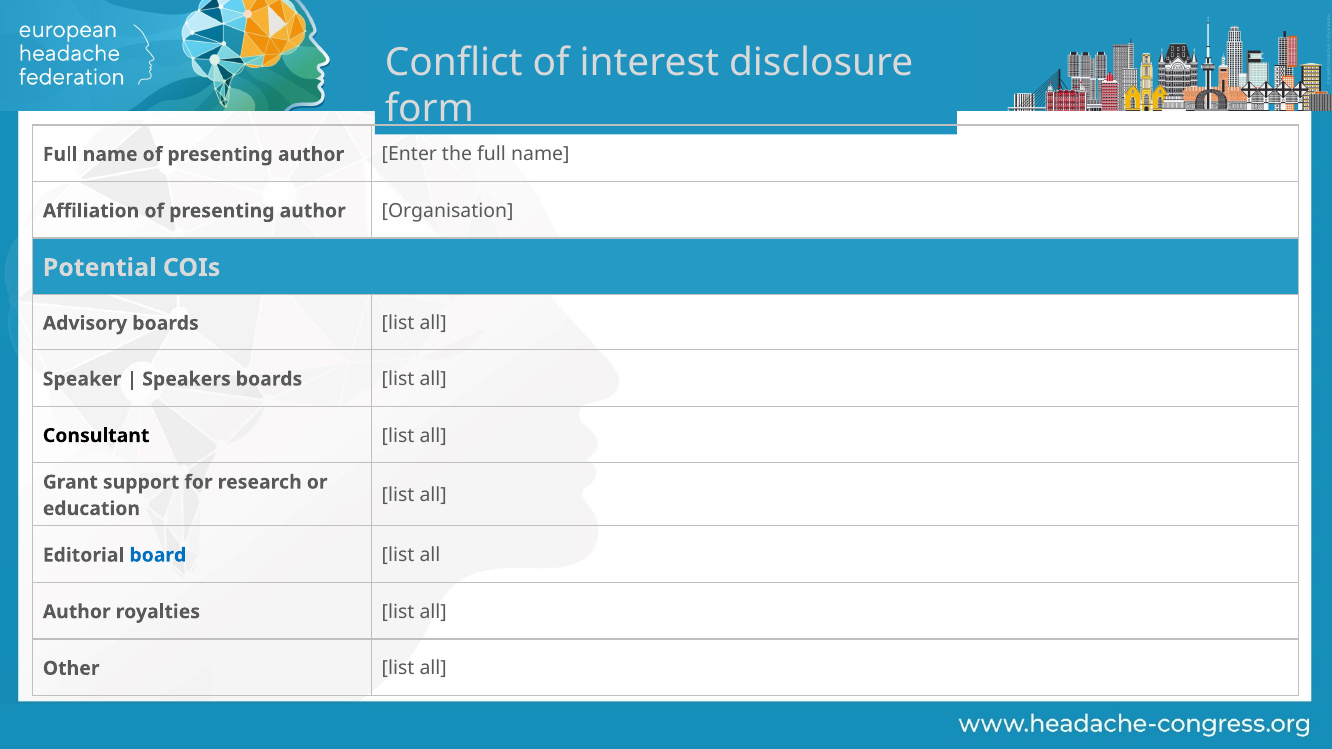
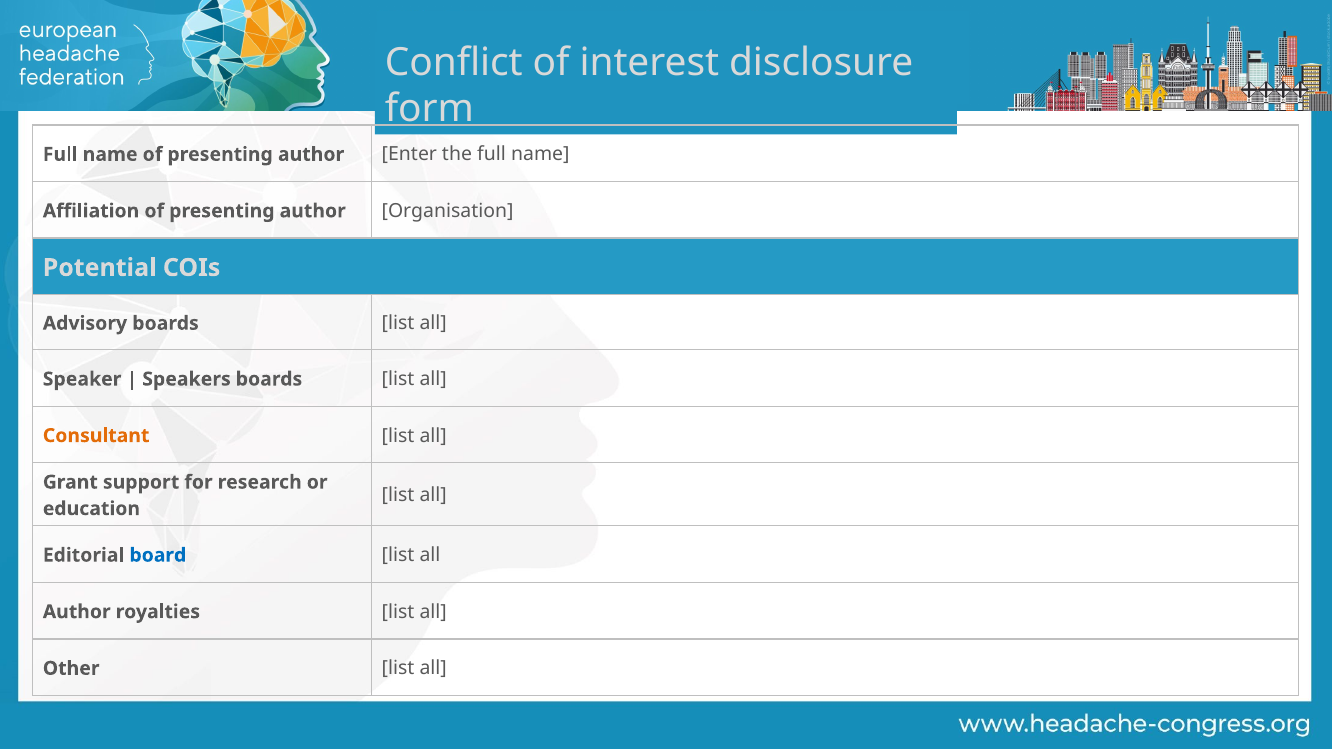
Consultant colour: black -> orange
